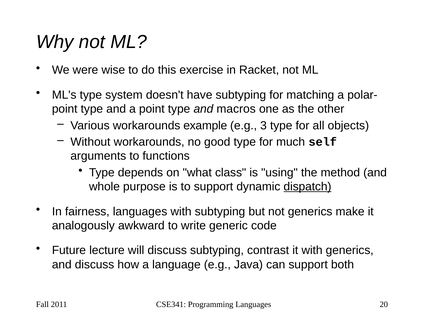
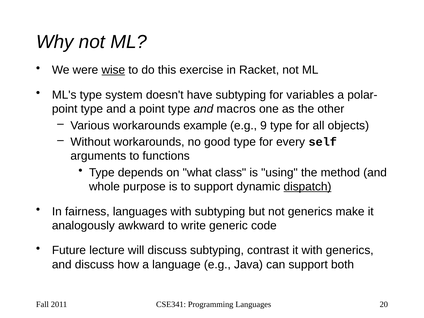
wise underline: none -> present
matching: matching -> variables
3: 3 -> 9
much: much -> every
